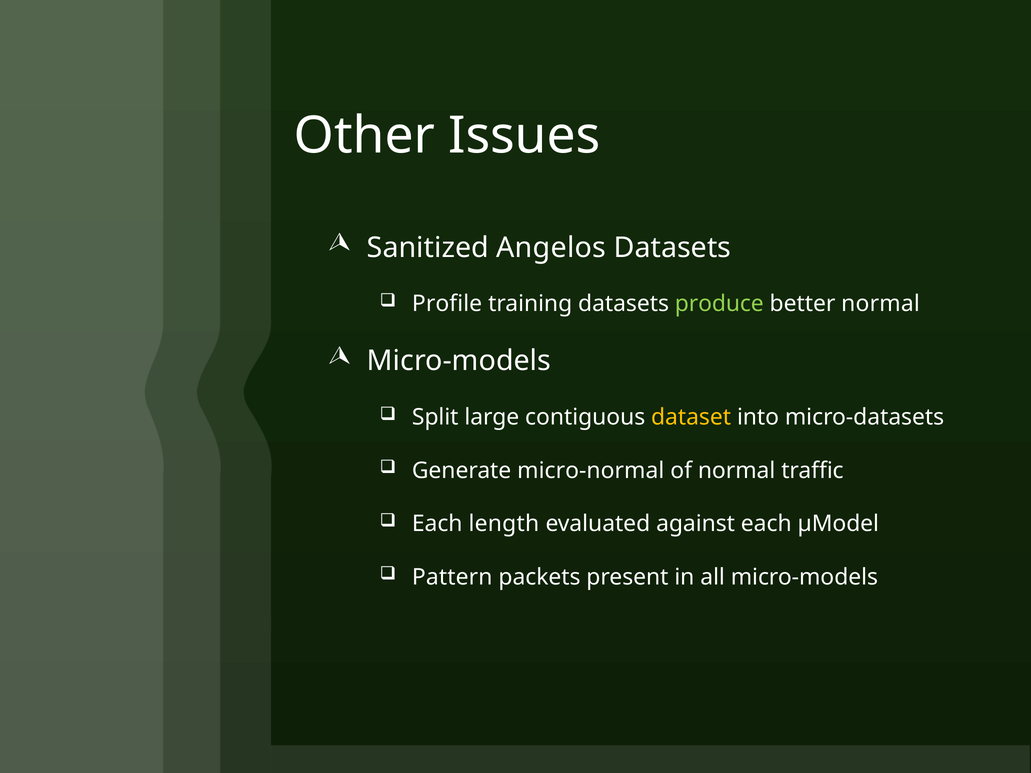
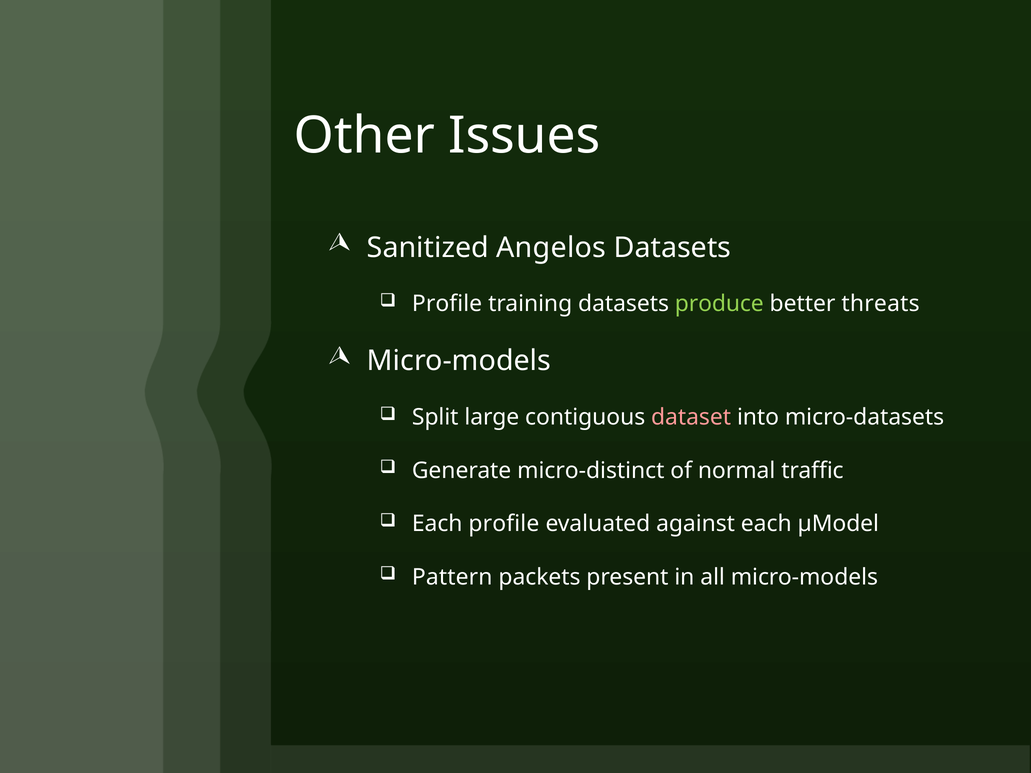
better normal: normal -> threats
dataset colour: yellow -> pink
micro-normal: micro-normal -> micro-distinct
Each length: length -> profile
